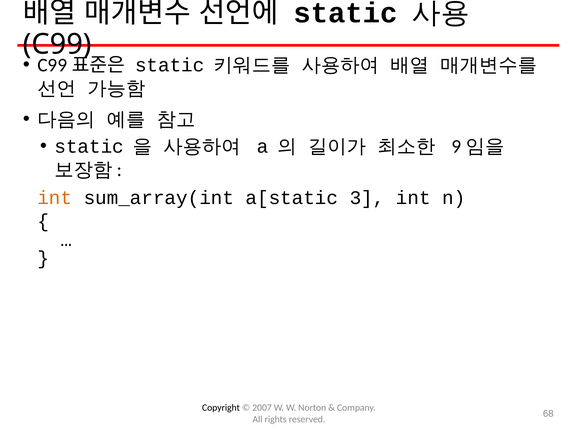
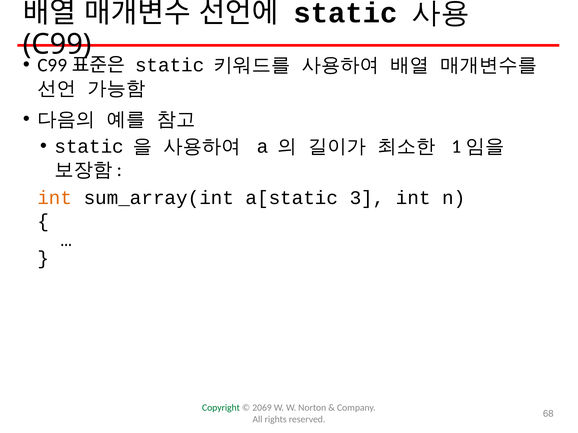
9: 9 -> 1
Copyright colour: black -> green
2007: 2007 -> 2069
